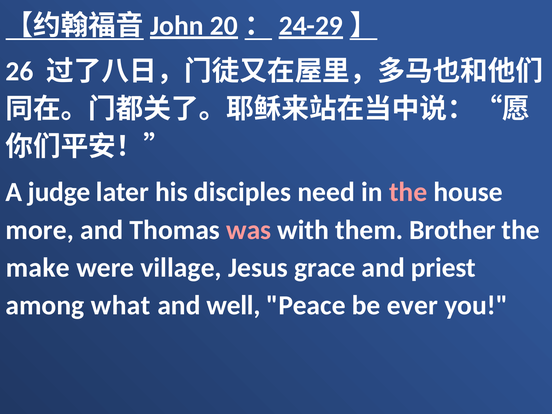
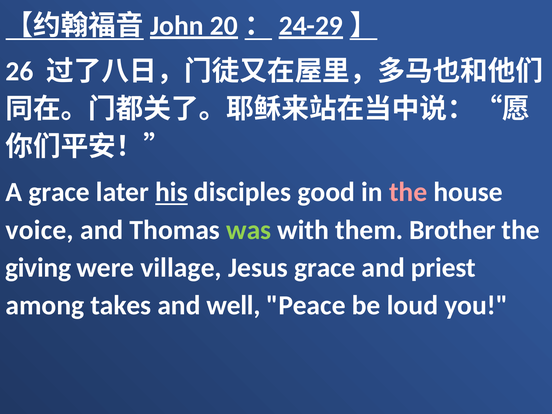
A judge: judge -> grace
his underline: none -> present
need: need -> good
more: more -> voice
was colour: pink -> light green
make: make -> giving
what: what -> takes
ever: ever -> loud
